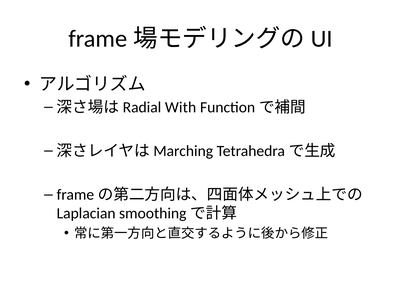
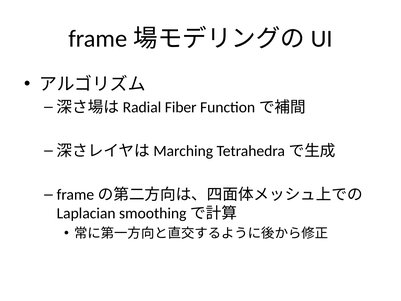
With: With -> Fiber
